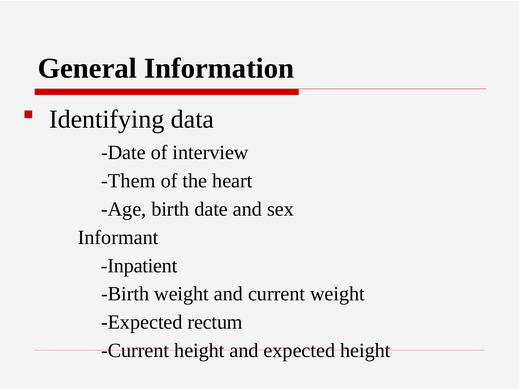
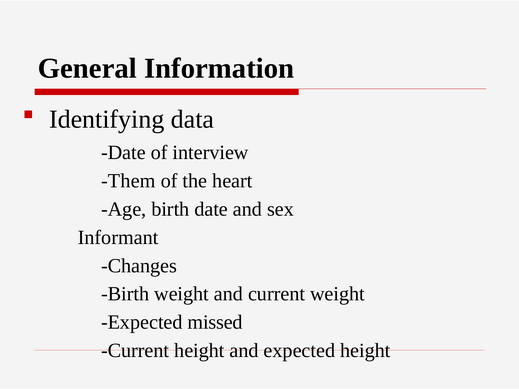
Inpatient: Inpatient -> Changes
rectum: rectum -> missed
